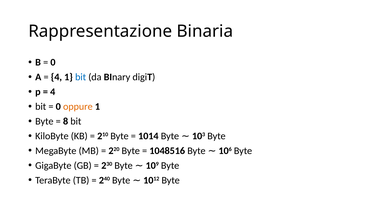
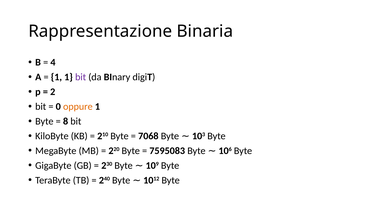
0 at (53, 62): 0 -> 4
4 at (56, 77): 4 -> 1
bit at (81, 77) colour: blue -> purple
4 at (53, 92): 4 -> 2
1014: 1014 -> 7068
1048516: 1048516 -> 7595083
